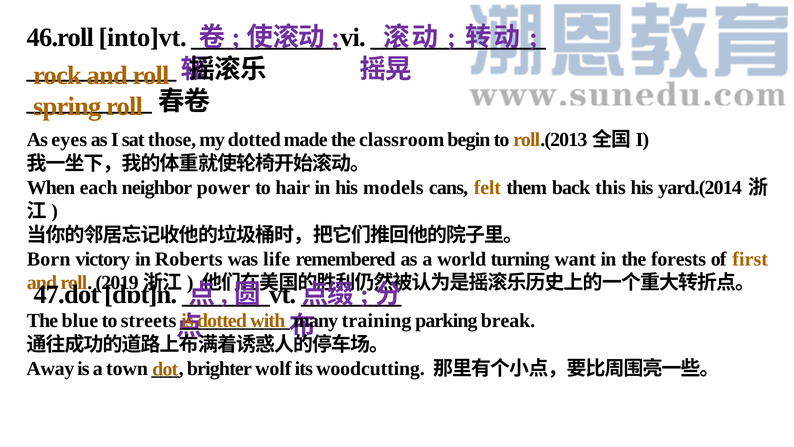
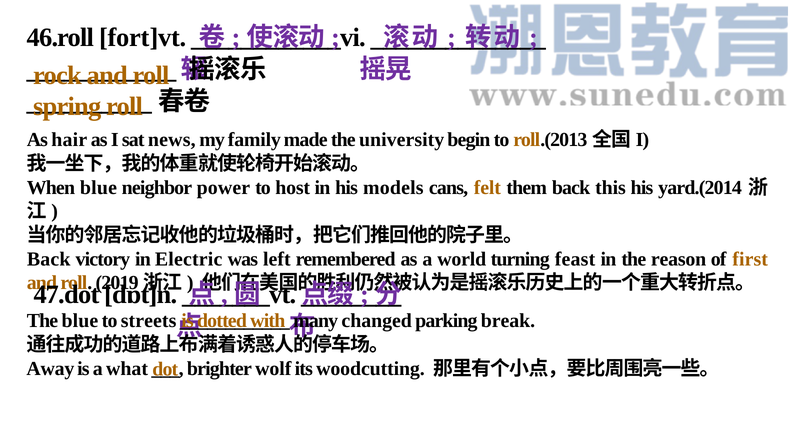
into]vt: into]vt -> fort]vt
eyes: eyes -> hair
those: those -> news
my dotted: dotted -> family
classroom: classroom -> university
When each: each -> blue
hair: hair -> host
Born at (49, 259): Born -> Back
Roberts: Roberts -> Electric
life: life -> left
want: want -> feast
forests: forests -> reason
training: training -> changed
town: town -> what
